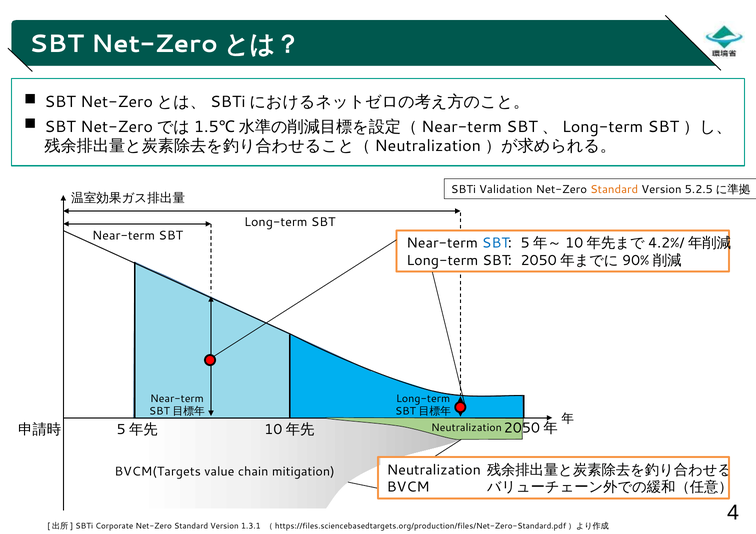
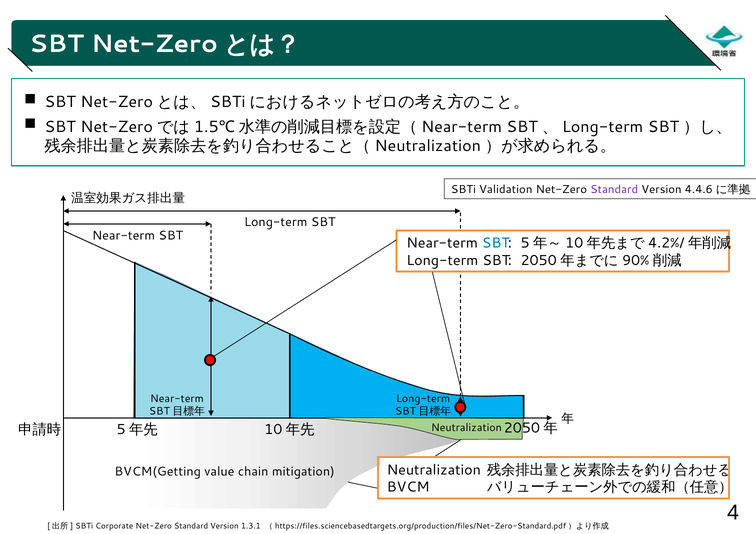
Standard at (614, 190) colour: orange -> purple
5.2.5: 5.2.5 -> 4.4.6
BVCM(Targets: BVCM(Targets -> BVCM(Getting
